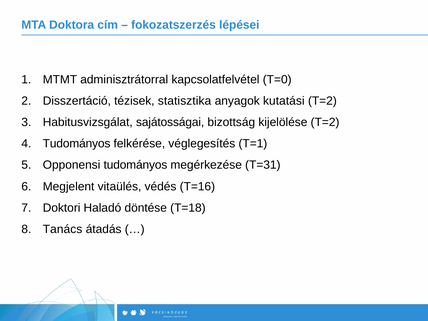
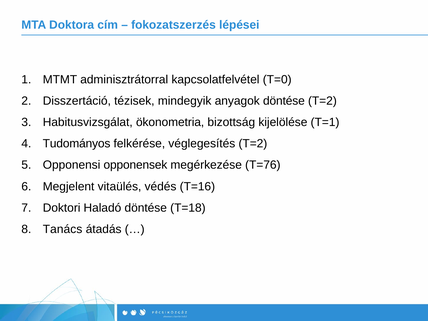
statisztika: statisztika -> mindegyik
anyagok kutatási: kutatási -> döntése
sajátosságai: sajátosságai -> ökonometria
kijelölése T=2: T=2 -> T=1
véglegesítés T=1: T=1 -> T=2
Opponensi tudományos: tudományos -> opponensek
T=31: T=31 -> T=76
